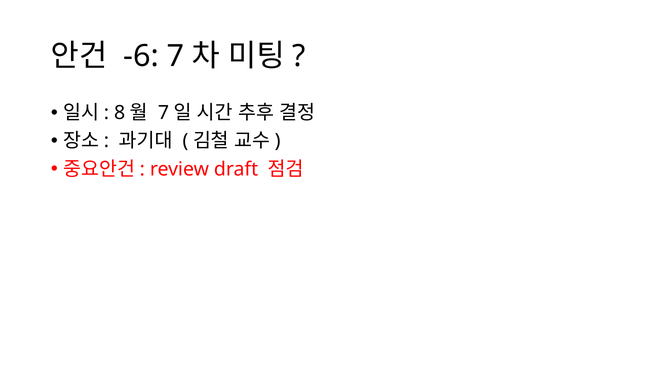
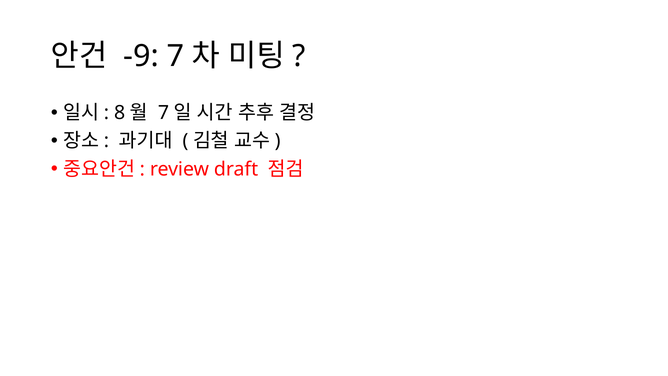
-6: -6 -> -9
